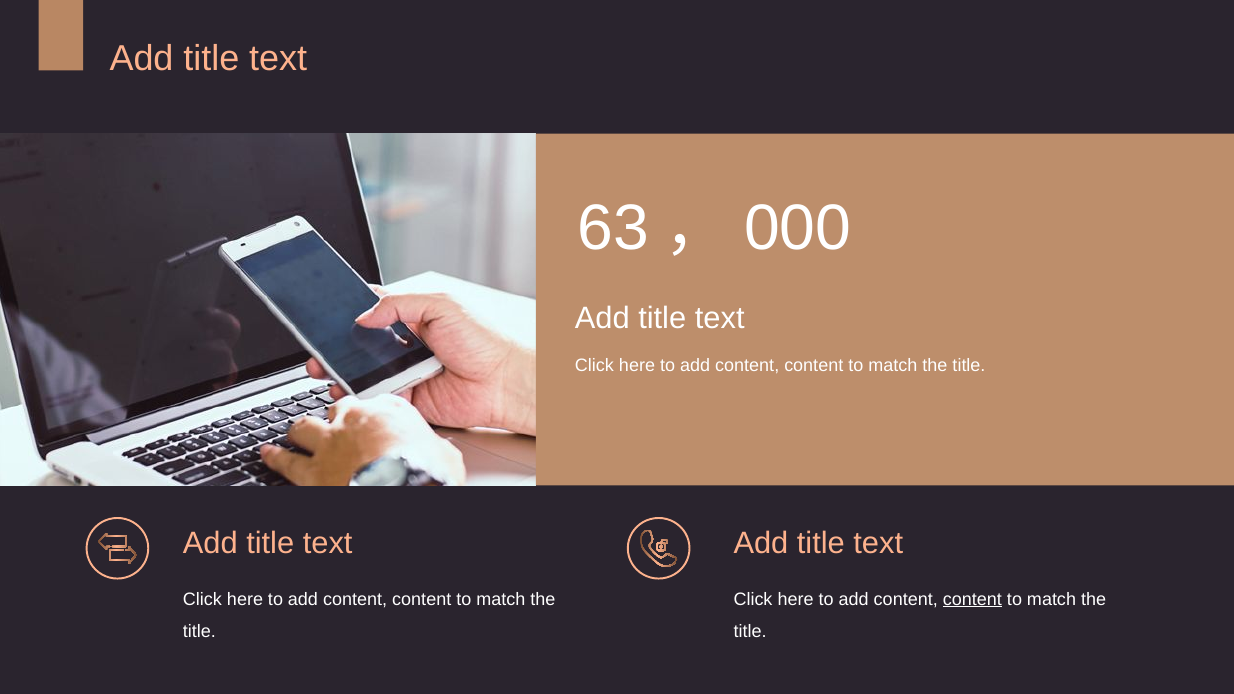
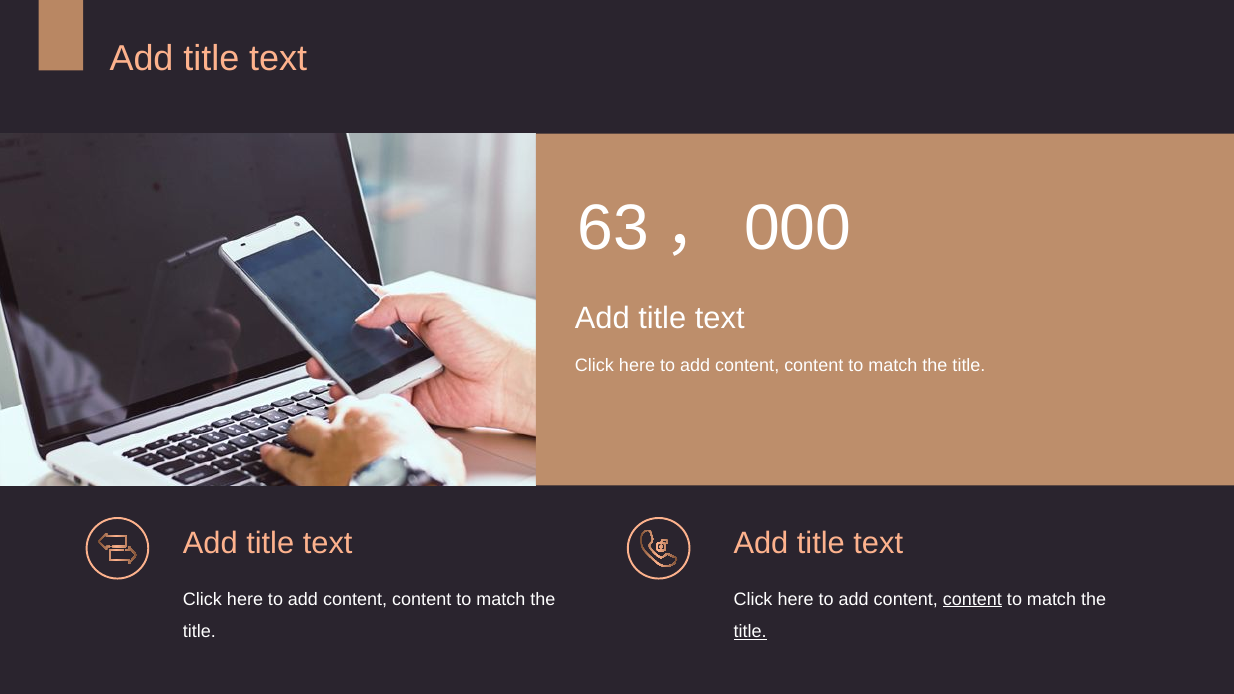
title at (750, 632) underline: none -> present
